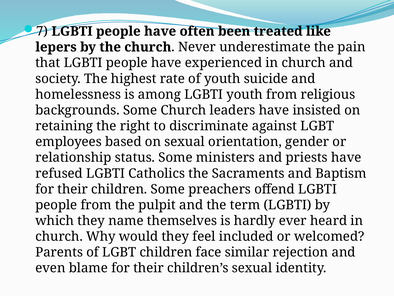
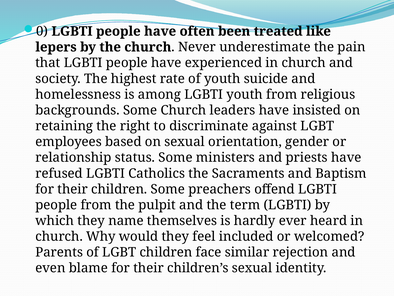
7: 7 -> 0
